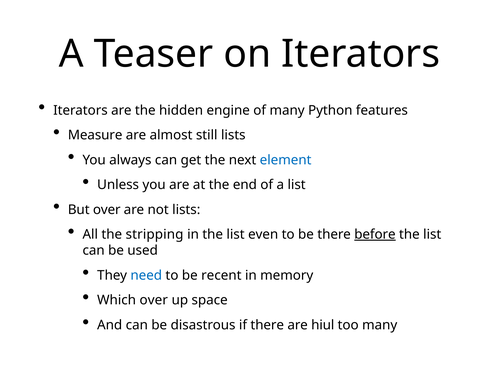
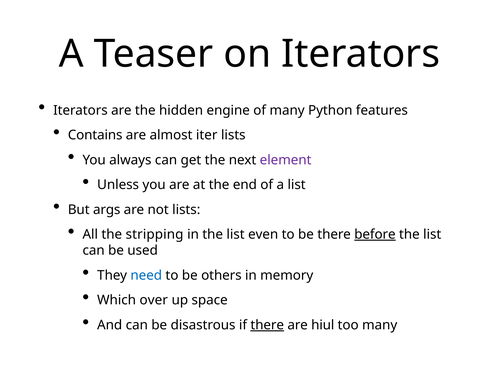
Measure: Measure -> Contains
still: still -> iter
element colour: blue -> purple
But over: over -> args
recent: recent -> others
there at (267, 325) underline: none -> present
